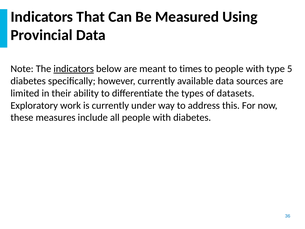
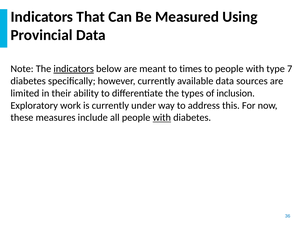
5: 5 -> 7
datasets: datasets -> inclusion
with at (162, 117) underline: none -> present
